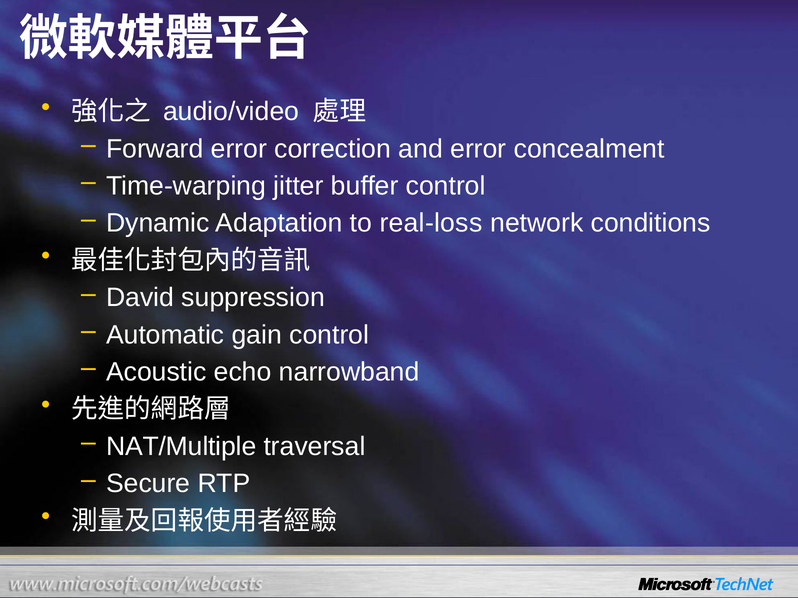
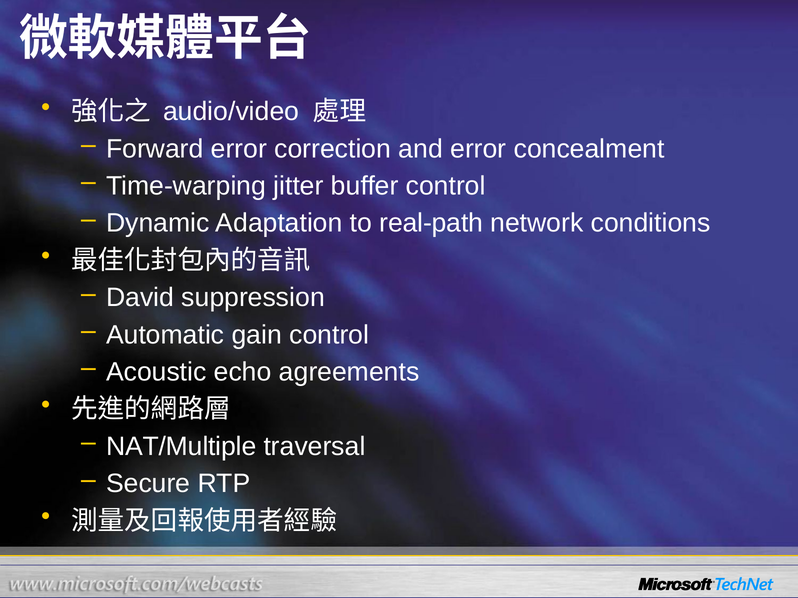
real-loss: real-loss -> real-path
narrowband: narrowband -> agreements
